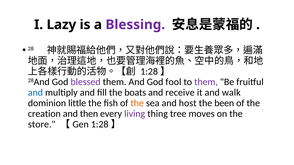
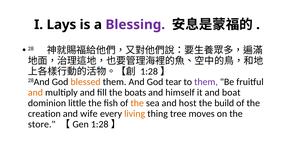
Lazy: Lazy -> Lays
blessed colour: purple -> orange
fool: fool -> tear
and at (35, 93) colour: blue -> orange
receive: receive -> himself
walk: walk -> boat
been: been -> build
then: then -> wife
living colour: purple -> orange
